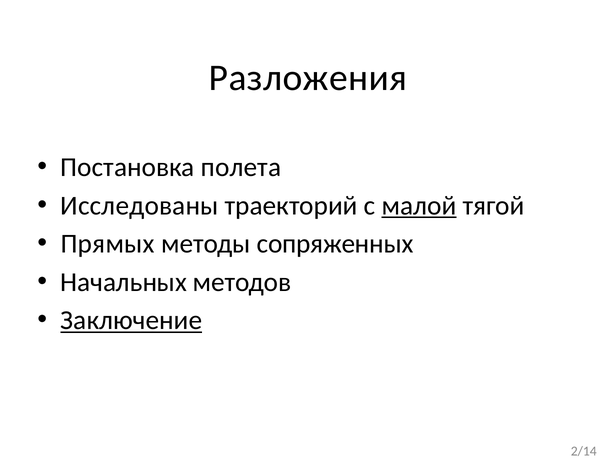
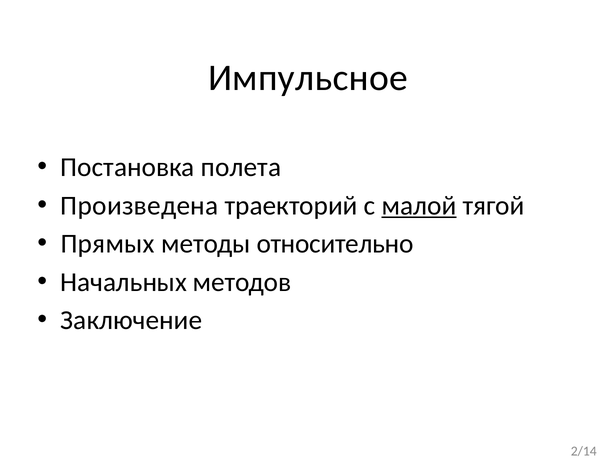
Разложения: Разложения -> Импульсное
Исследованы: Исследованы -> Произведена
сопряженных: сопряженных -> относительно
Заключение underline: present -> none
